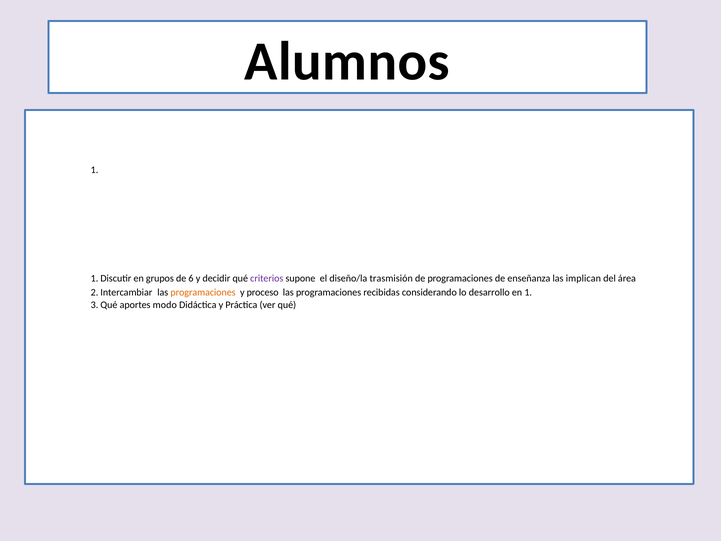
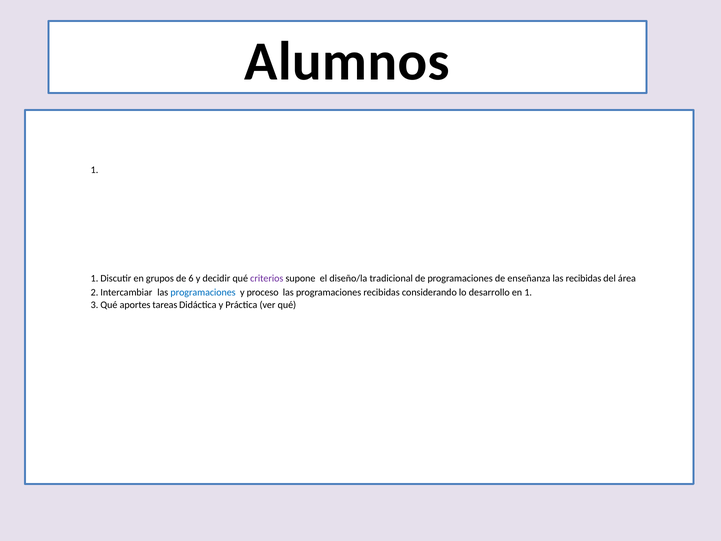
trasmisión: trasmisión -> tradicional
las implican: implican -> recibidas
programaciones at (203, 292) colour: orange -> blue
modo: modo -> tareas
